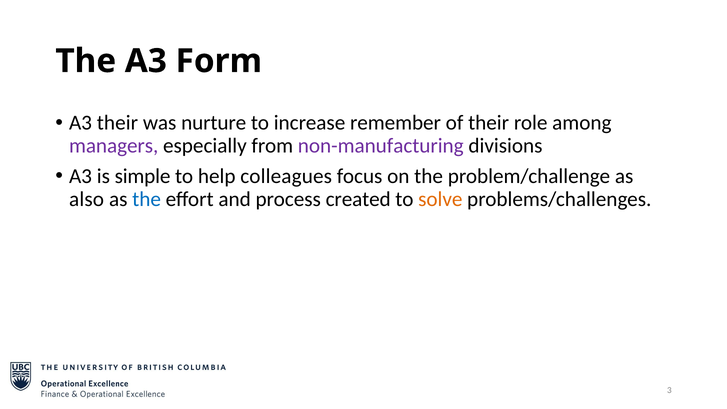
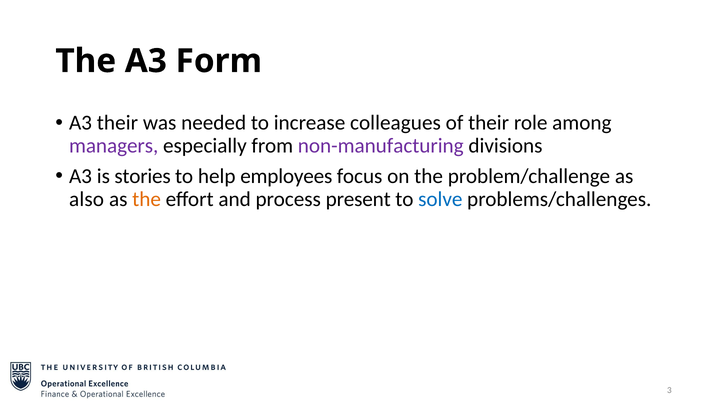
nurture: nurture -> needed
remember: remember -> colleagues
simple: simple -> stories
colleagues: colleagues -> employees
the at (147, 199) colour: blue -> orange
created: created -> present
solve colour: orange -> blue
